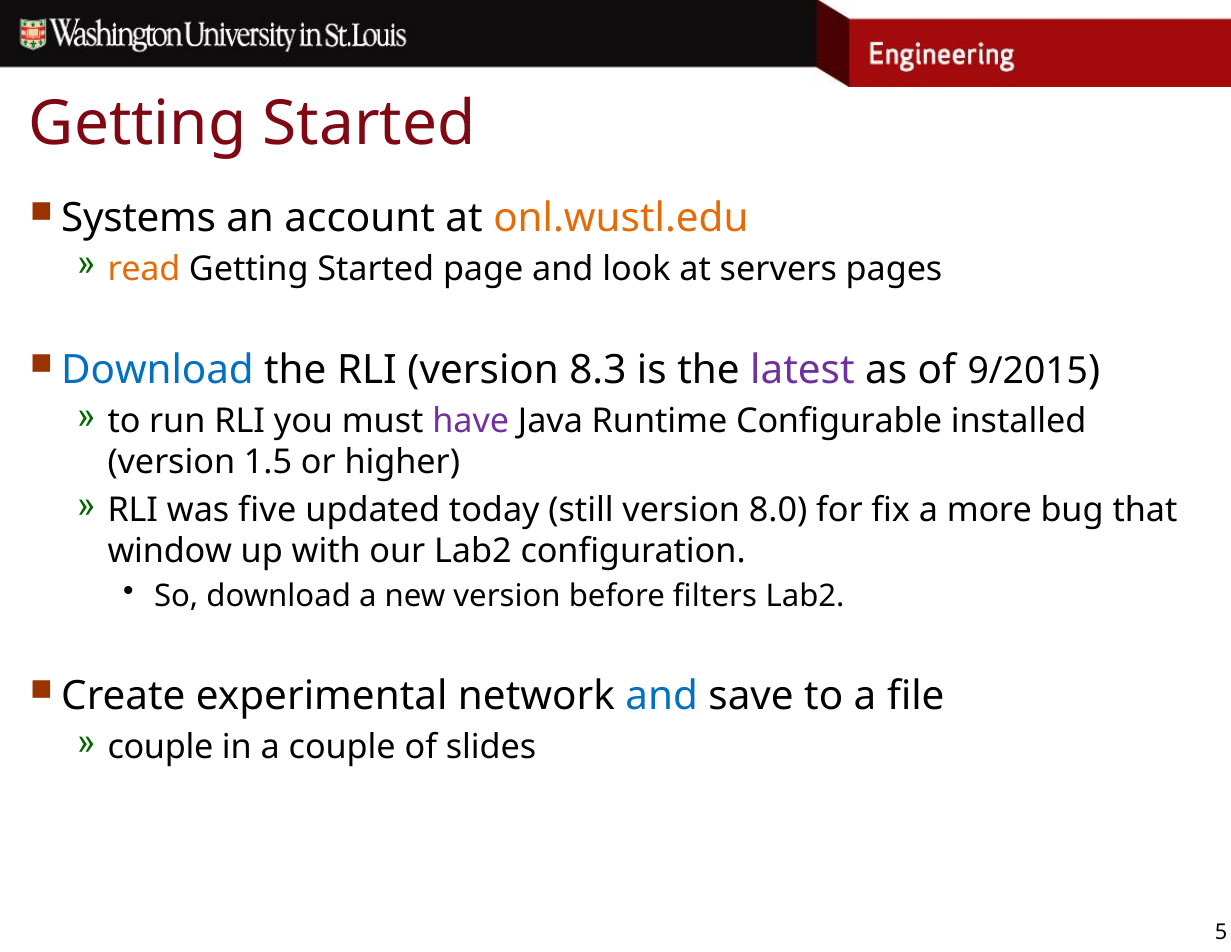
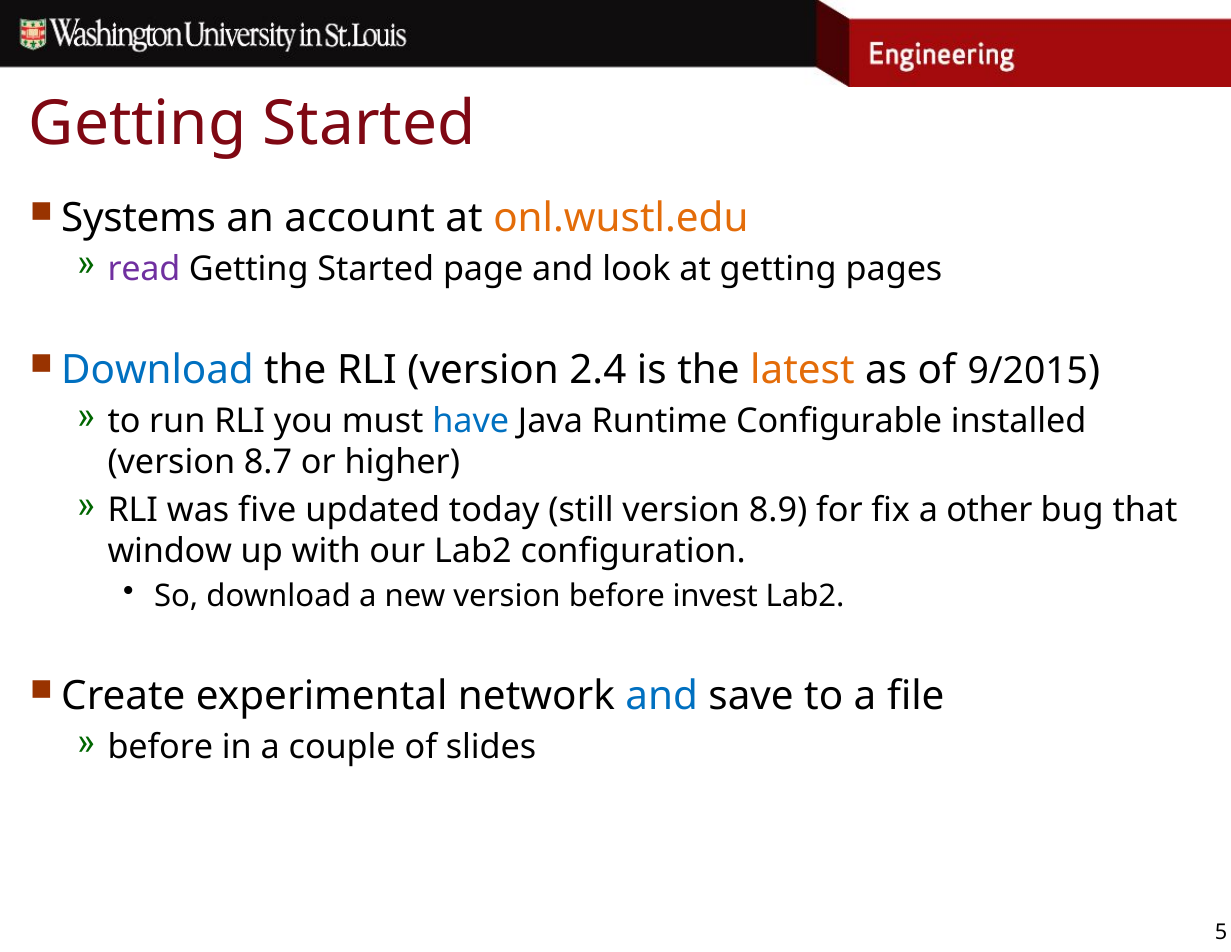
read colour: orange -> purple
at servers: servers -> getting
8.3: 8.3 -> 2.4
latest colour: purple -> orange
have colour: purple -> blue
1.5: 1.5 -> 8.7
8.0: 8.0 -> 8.9
more: more -> other
filters: filters -> invest
couple at (160, 747): couple -> before
